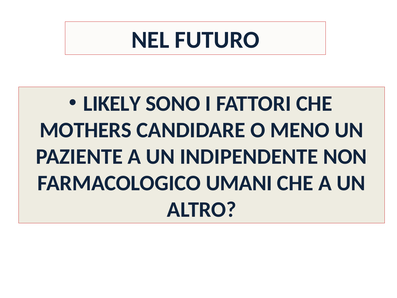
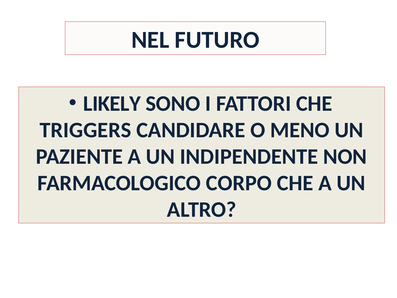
MOTHERS: MOTHERS -> TRIGGERS
UMANI: UMANI -> CORPO
